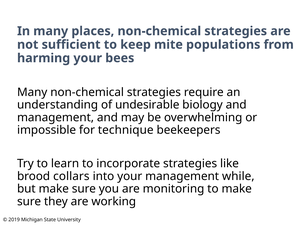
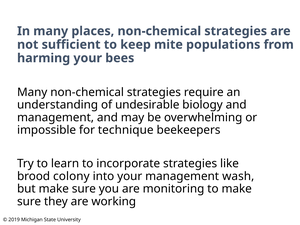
collars: collars -> colony
while: while -> wash
